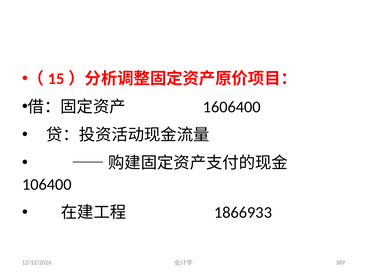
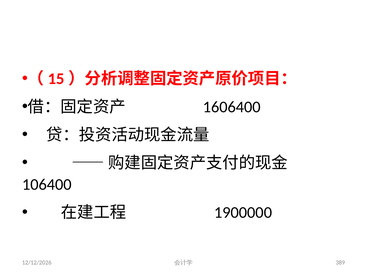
1866933: 1866933 -> 1900000
